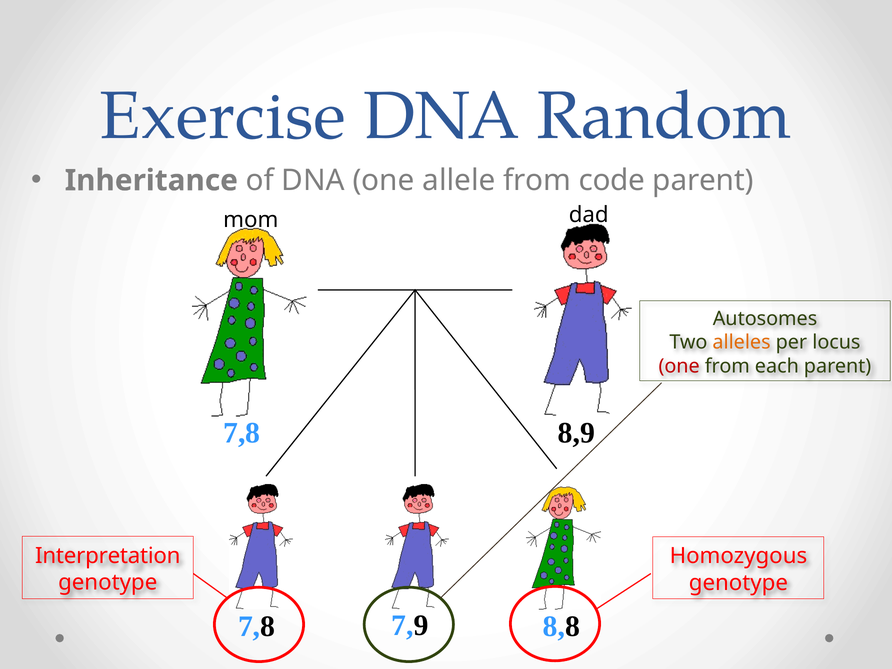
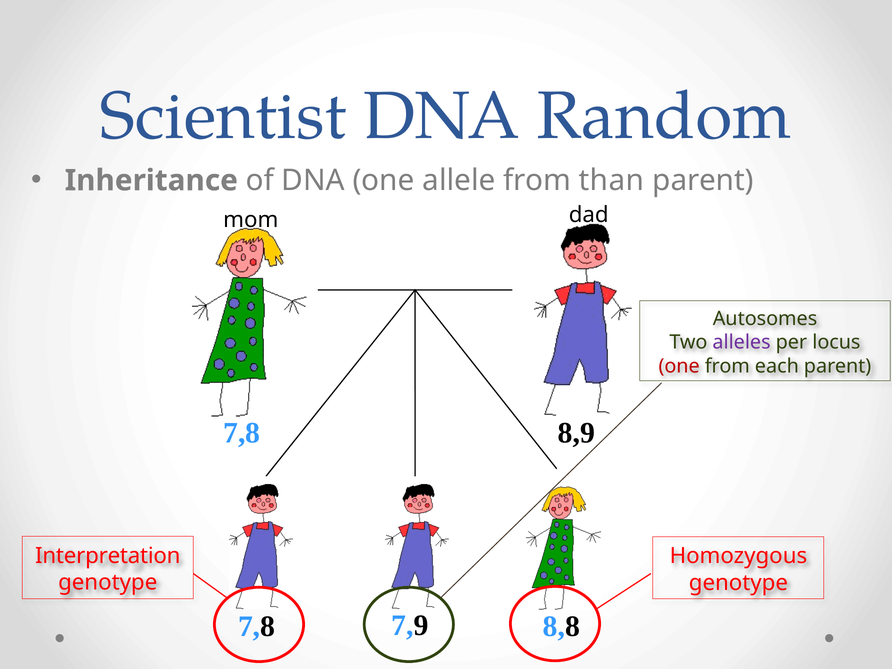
Exercise: Exercise -> Scientist
code: code -> than
alleles colour: orange -> purple
